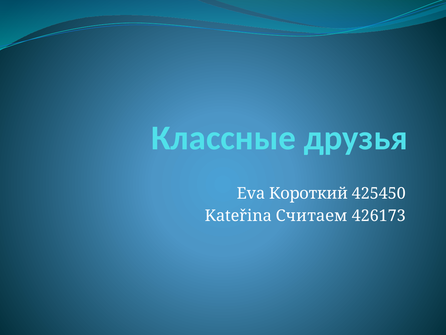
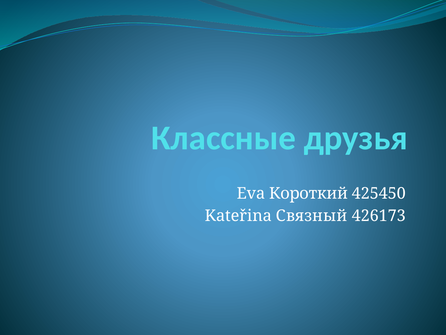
Считаем: Считаем -> Связный
